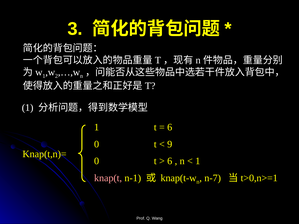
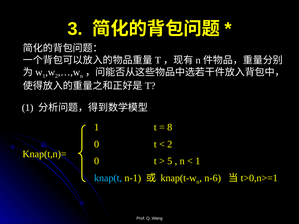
6 at (170, 127): 6 -> 8
9 at (170, 144): 9 -> 2
6 at (170, 161): 6 -> 5
knap(t colour: pink -> light blue
n-7: n-7 -> n-6
